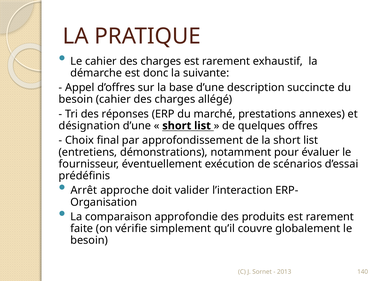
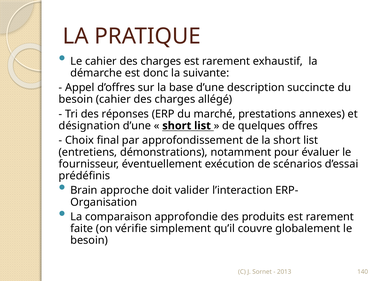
Arrêt: Arrêt -> Brain
